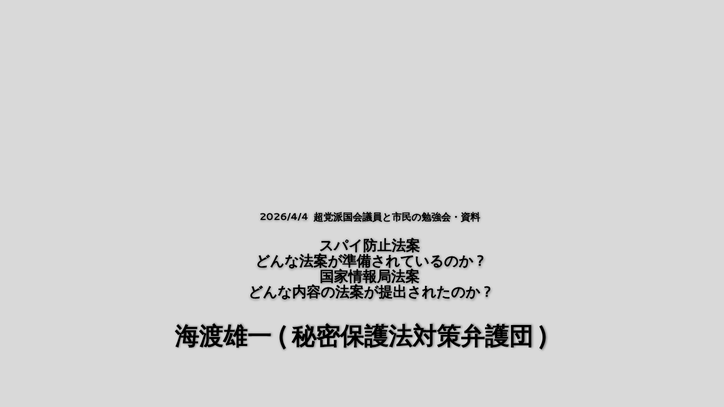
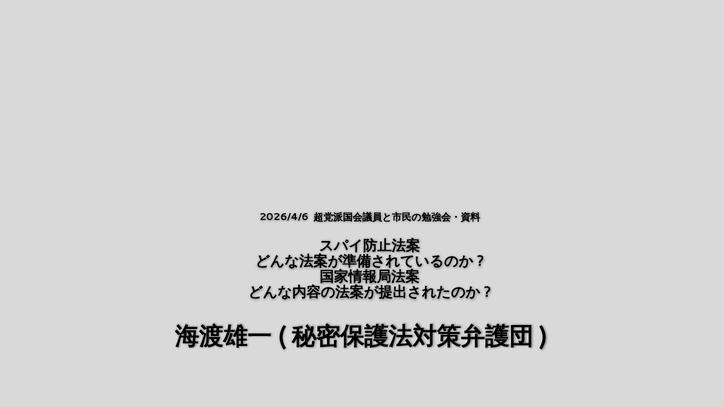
2026/4/4: 2026/4/4 -> 2026/4/6
